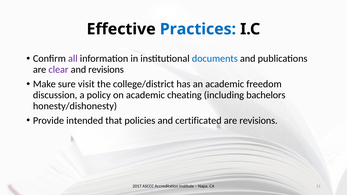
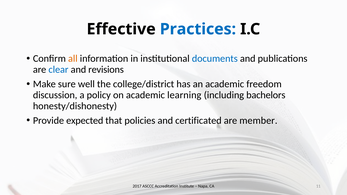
all colour: purple -> orange
clear colour: purple -> blue
visit: visit -> well
cheating: cheating -> learning
intended: intended -> expected
are revisions: revisions -> member
